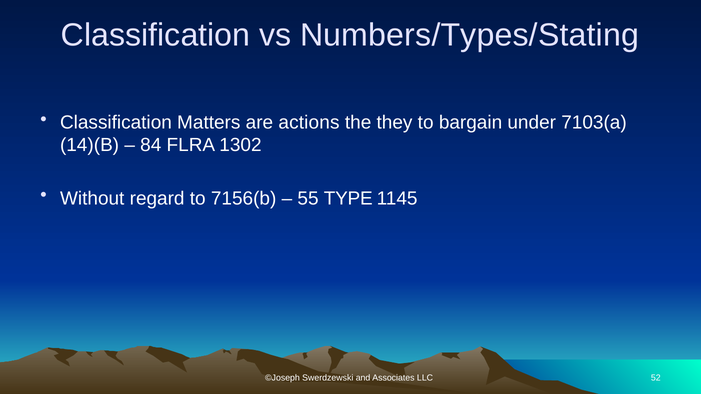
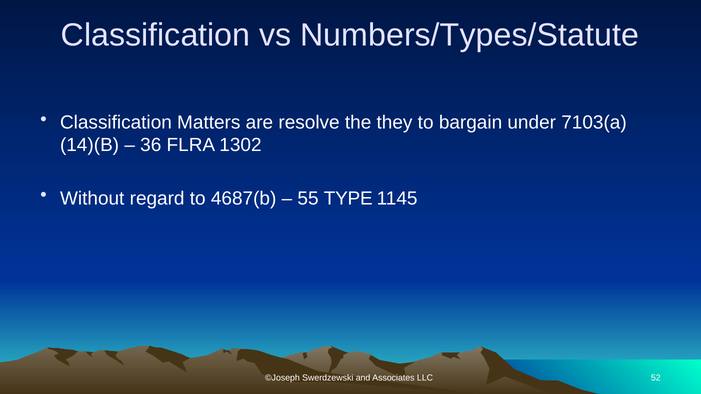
Numbers/Types/Stating: Numbers/Types/Stating -> Numbers/Types/Statute
actions: actions -> resolve
84: 84 -> 36
7156(b: 7156(b -> 4687(b
